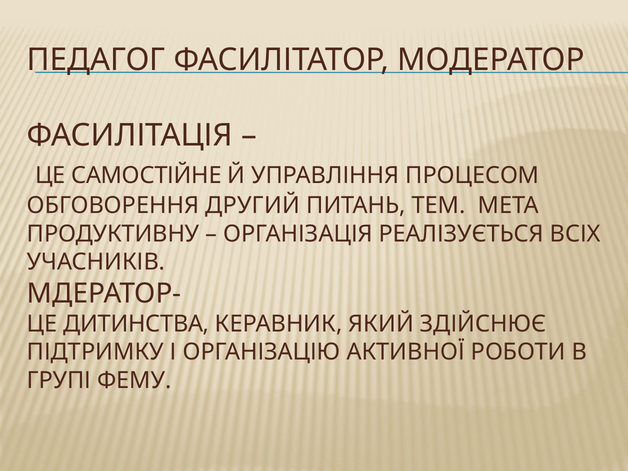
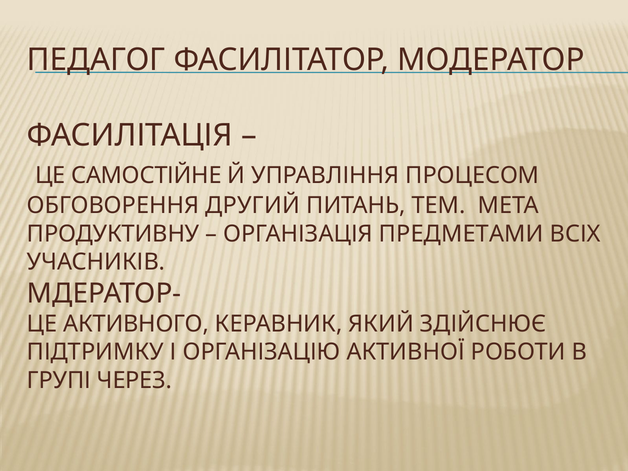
РЕАЛІЗУЄТЬСЯ: РЕАЛІЗУЄТЬСЯ -> ПРЕДМЕТАМИ
ДИТИНСТВА: ДИТИНСТВА -> АКТИВНОГО
ФЕМУ: ФЕМУ -> ЧЕРЕЗ
